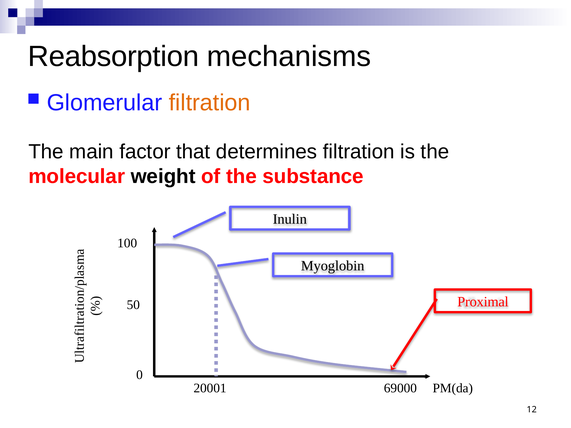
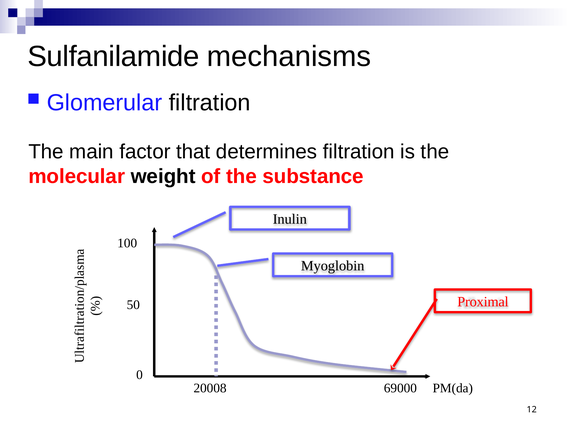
Reabsorption: Reabsorption -> Sulfanilamide
filtration at (210, 103) colour: orange -> black
20001: 20001 -> 20008
